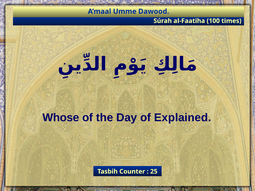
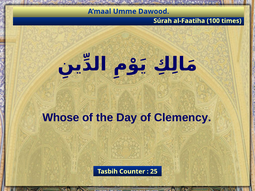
Explained: Explained -> Clemency
